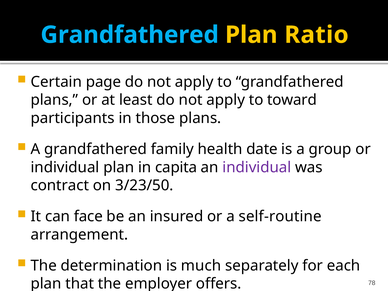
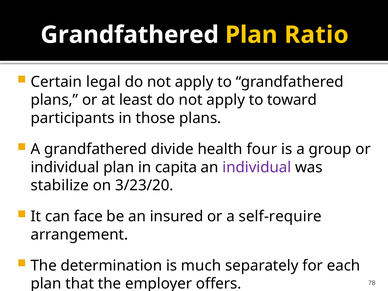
Grandfathered at (130, 35) colour: light blue -> white
page: page -> legal
family: family -> divide
date: date -> four
contract: contract -> stabilize
3/23/50: 3/23/50 -> 3/23/20
self-routine: self-routine -> self-require
